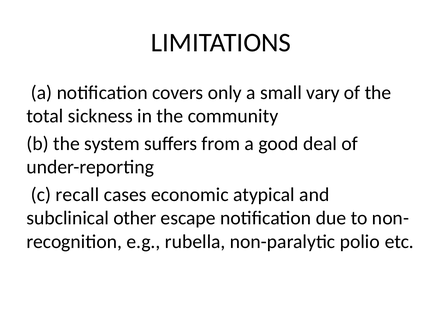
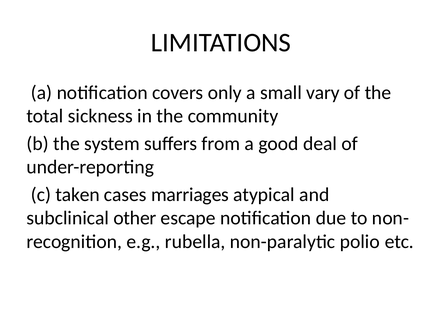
recall: recall -> taken
economic: economic -> marriages
